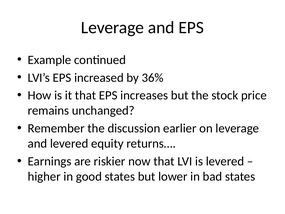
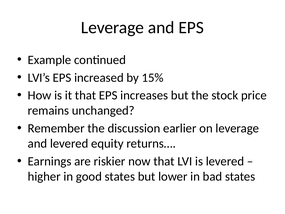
36%: 36% -> 15%
